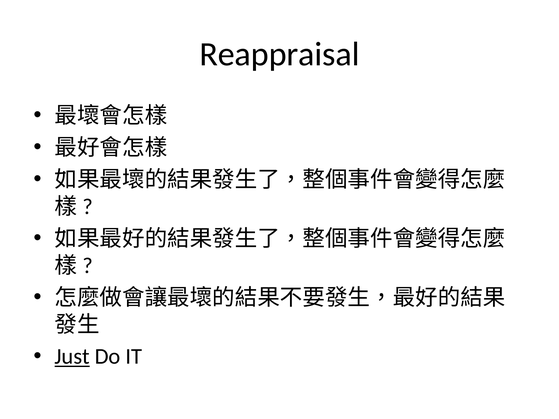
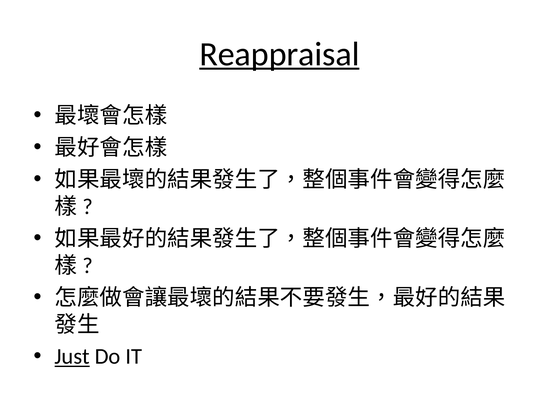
Reappraisal underline: none -> present
